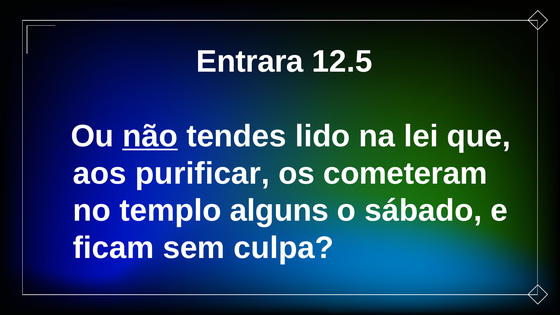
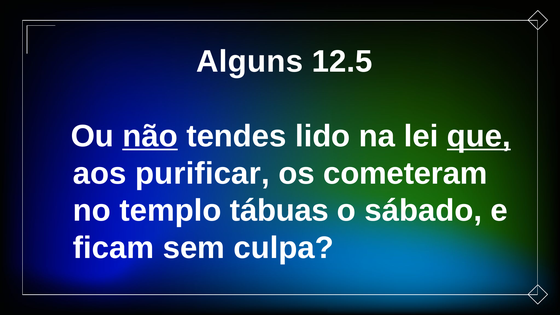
Entrara: Entrara -> Alguns
que underline: none -> present
alguns: alguns -> tábuas
